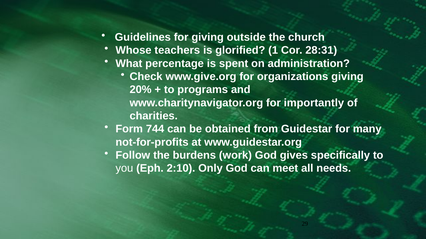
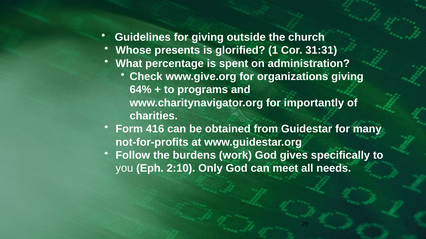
teachers: teachers -> presents
28:31: 28:31 -> 31:31
20%: 20% -> 64%
744: 744 -> 416
